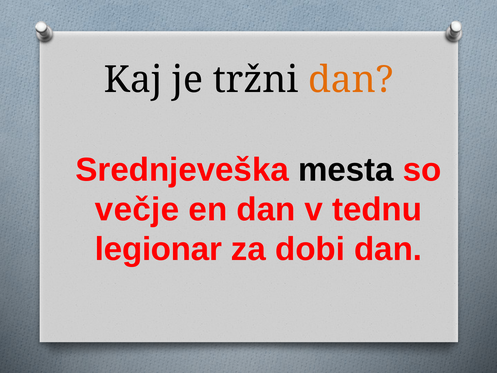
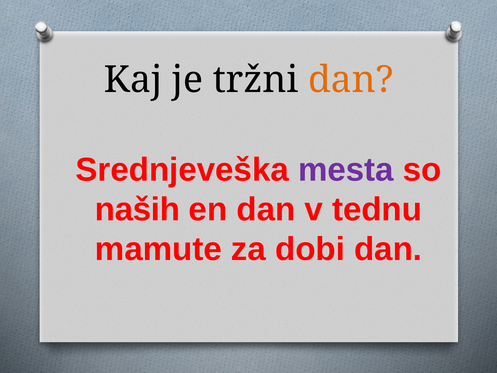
mesta colour: black -> purple
večje: večje -> naših
legionar: legionar -> mamute
